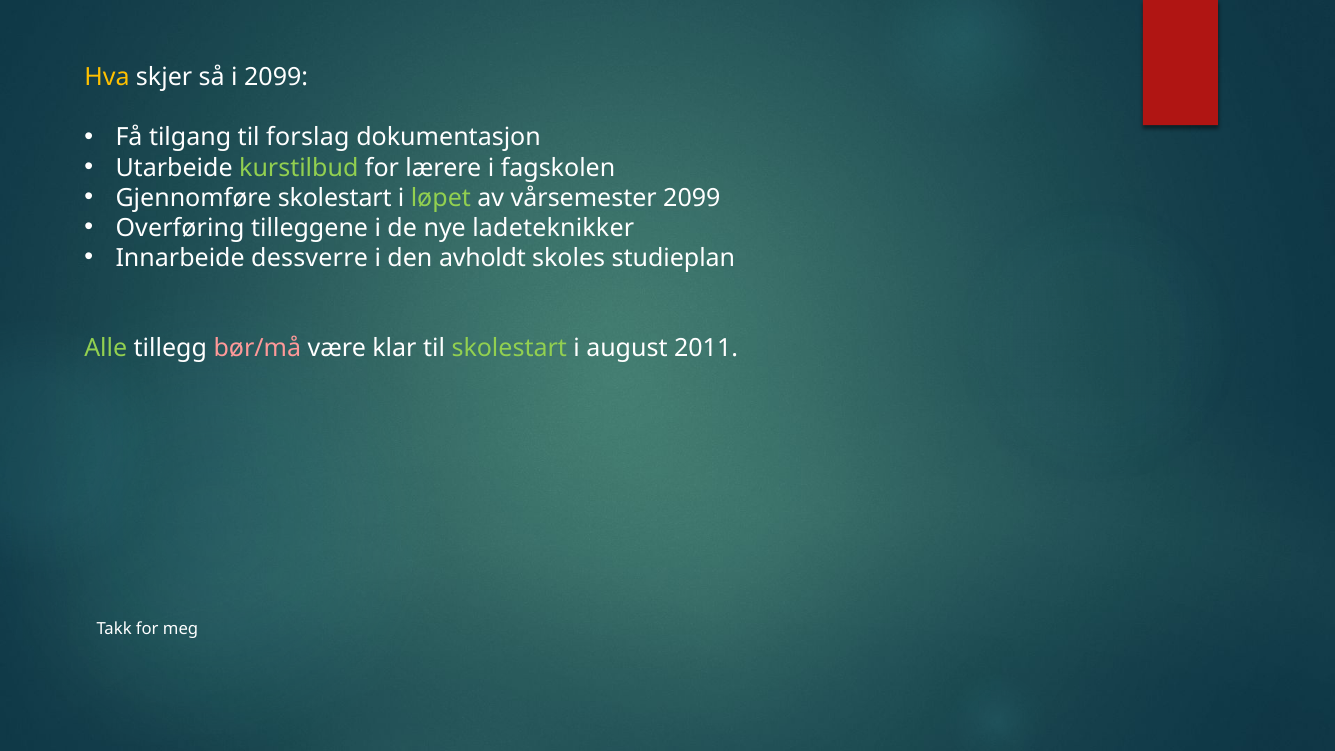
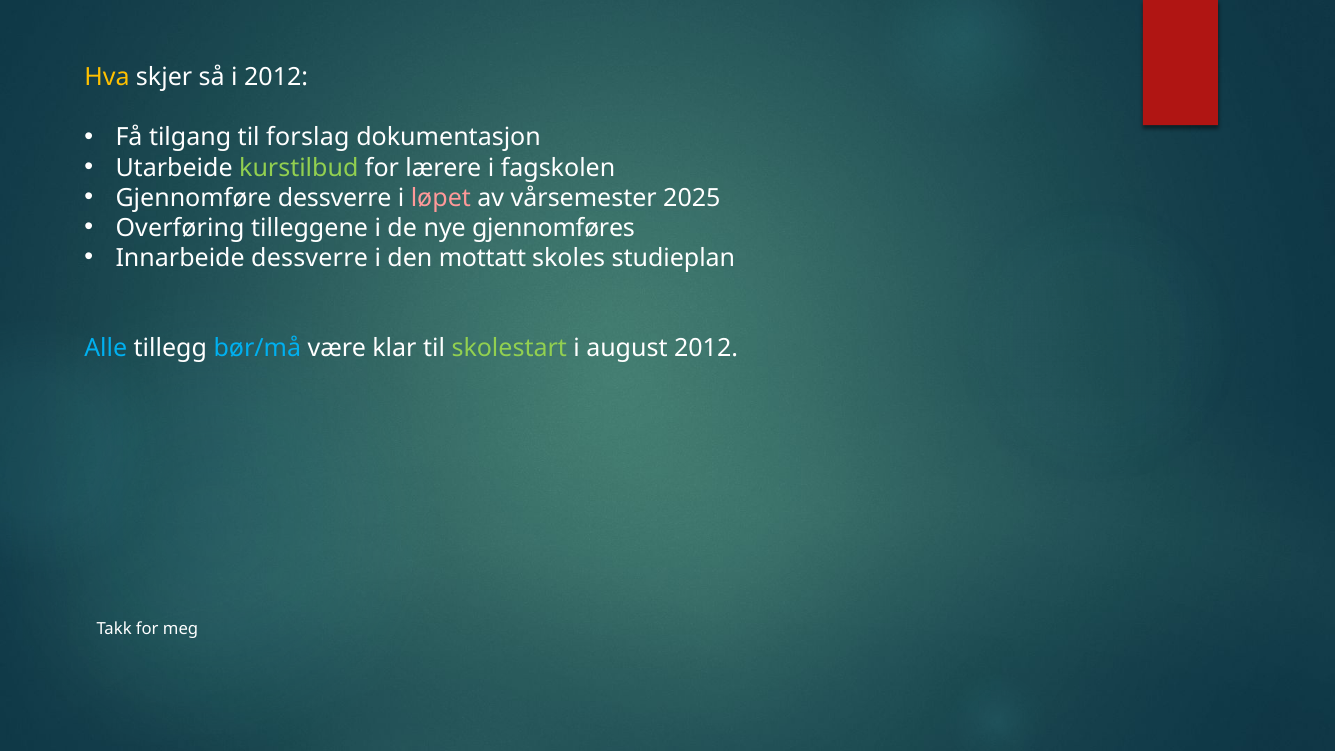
i 2099: 2099 -> 2012
Gjennomføre skolestart: skolestart -> dessverre
løpet colour: light green -> pink
vårsemester 2099: 2099 -> 2025
ladeteknikker: ladeteknikker -> gjennomføres
avholdt: avholdt -> mottatt
Alle colour: light green -> light blue
bør/må colour: pink -> light blue
august 2011: 2011 -> 2012
